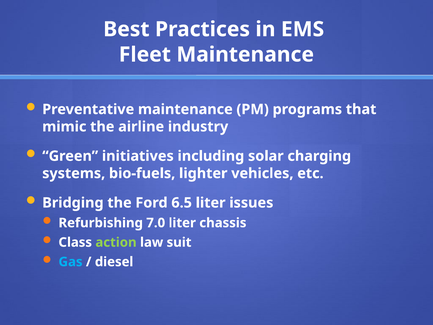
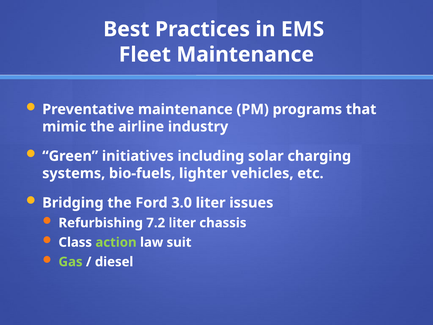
6.5: 6.5 -> 3.0
7.0: 7.0 -> 7.2
Gas colour: light blue -> light green
